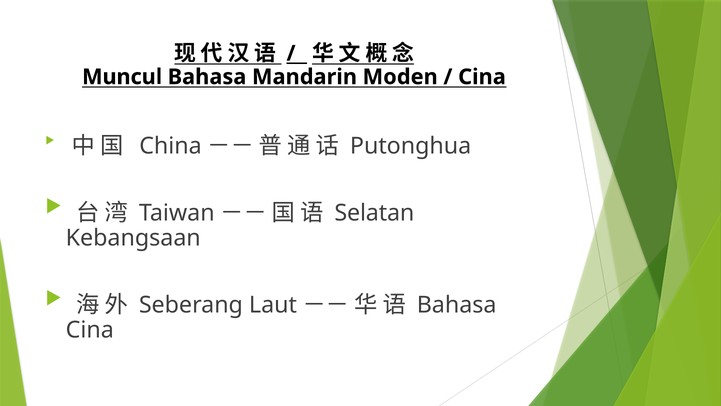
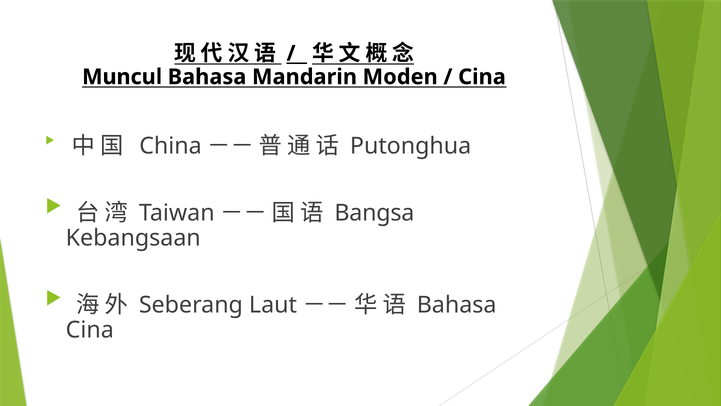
Selatan: Selatan -> Bangsa
